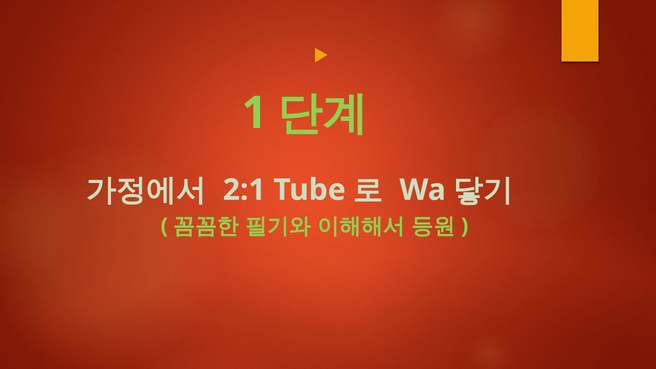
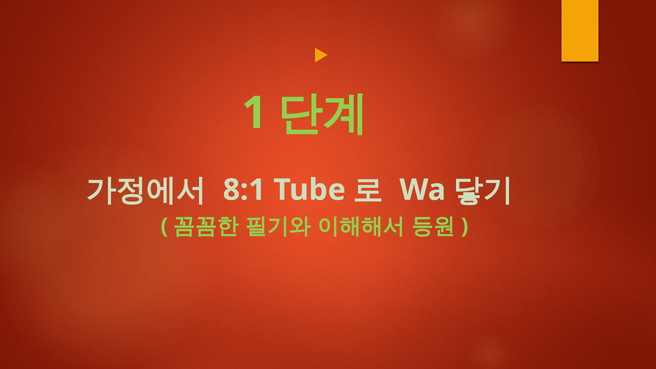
2:1: 2:1 -> 8:1
